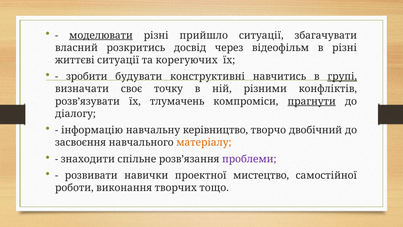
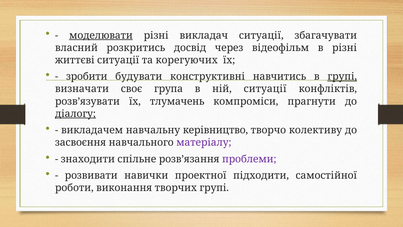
прийшло: прийшло -> викладач
точку: точку -> група
ній різними: різними -> ситуації
прагнути underline: present -> none
діалогу underline: none -> present
інформацію: інформацію -> викладачем
двобічний: двобічний -> колективу
матеріалу colour: orange -> purple
мистецтво: мистецтво -> підходити
творчих тощо: тощо -> групі
